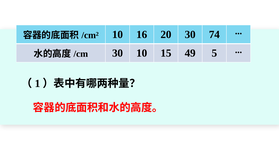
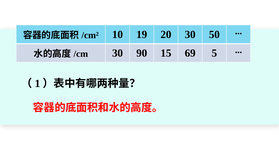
16: 16 -> 19
74: 74 -> 50
30 10: 10 -> 90
49: 49 -> 69
